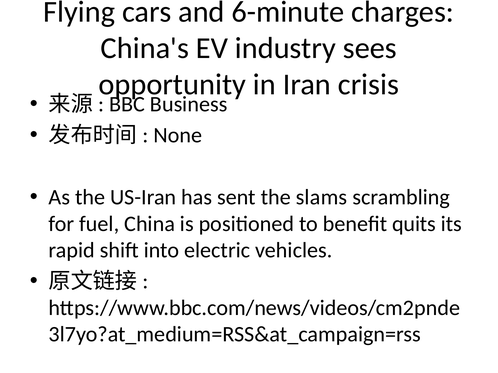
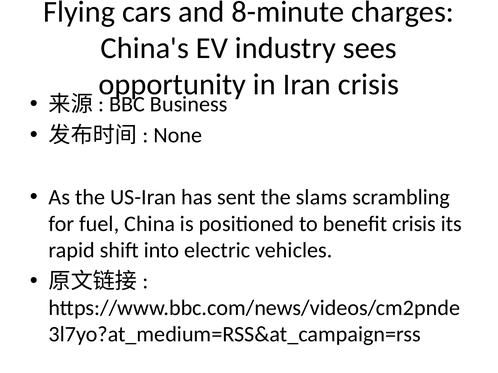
6-minute: 6-minute -> 8-minute
benefit quits: quits -> crisis
